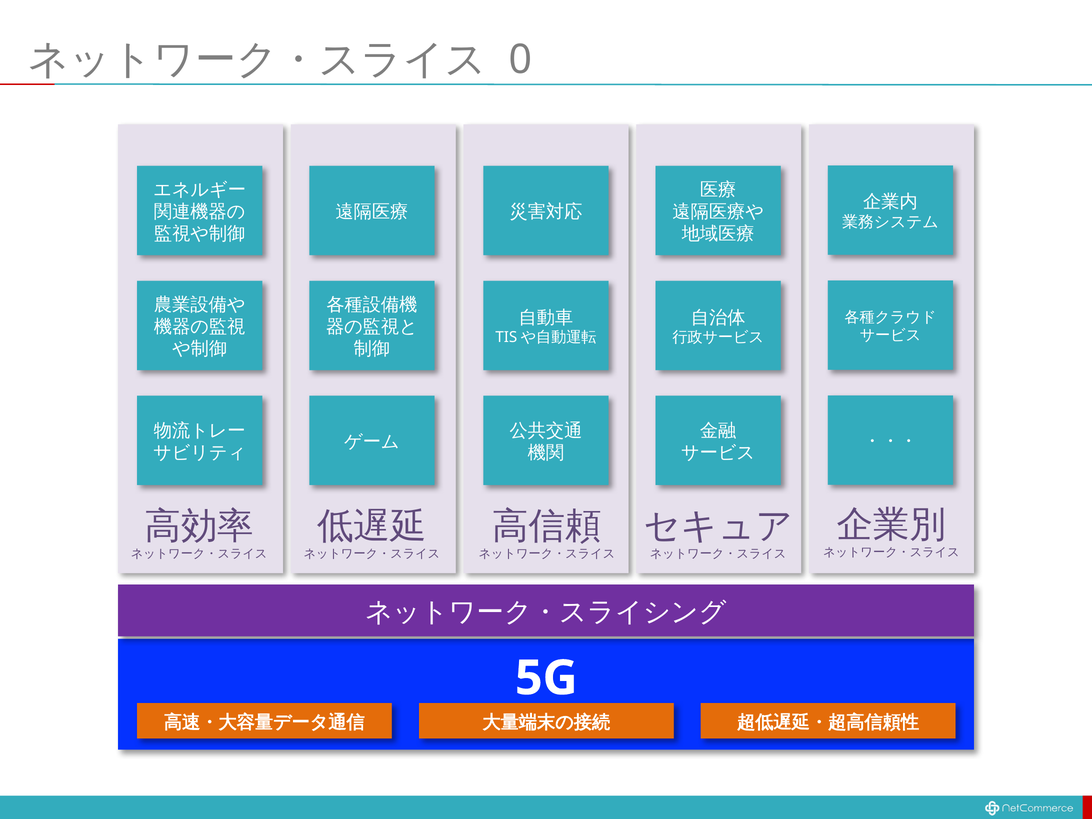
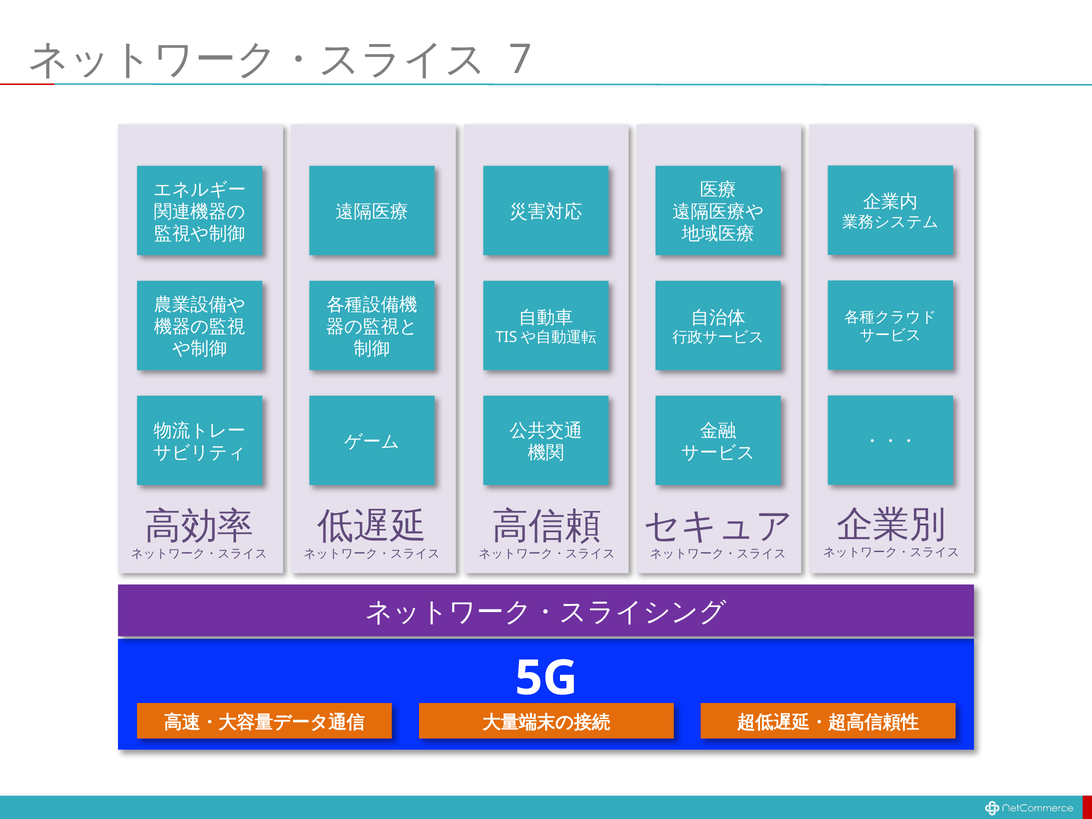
0: 0 -> 7
